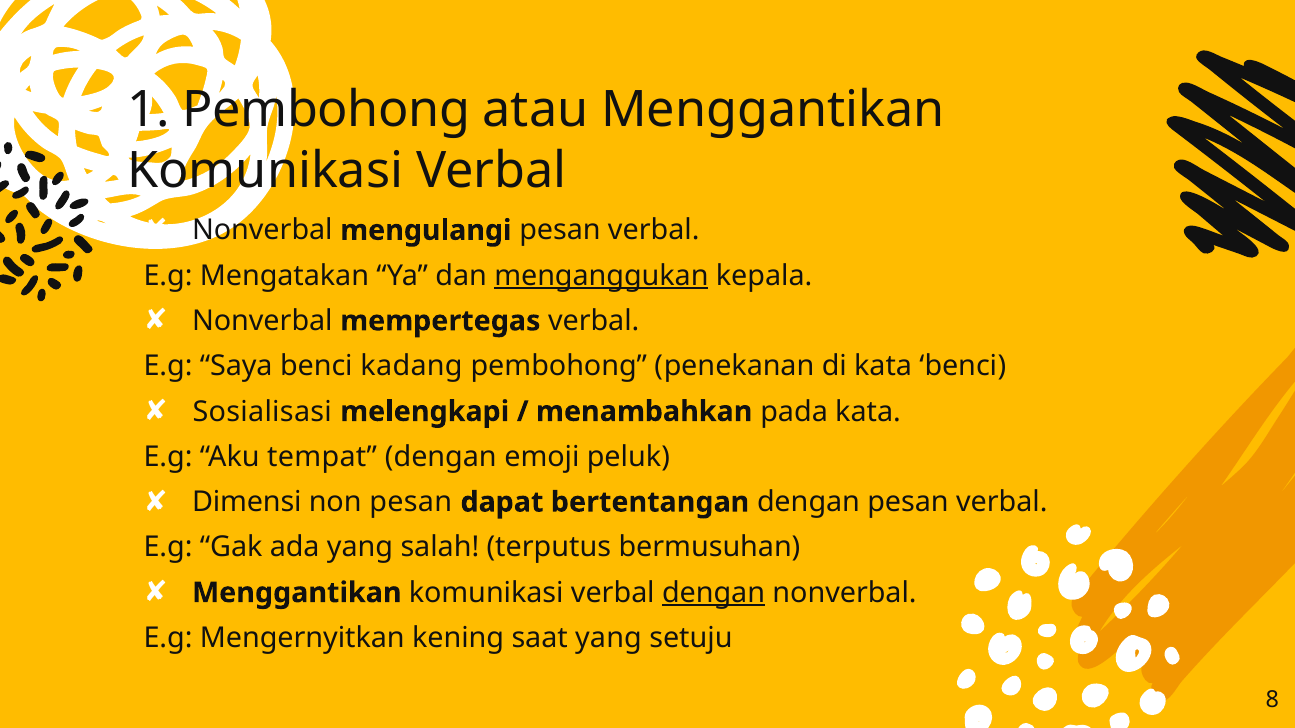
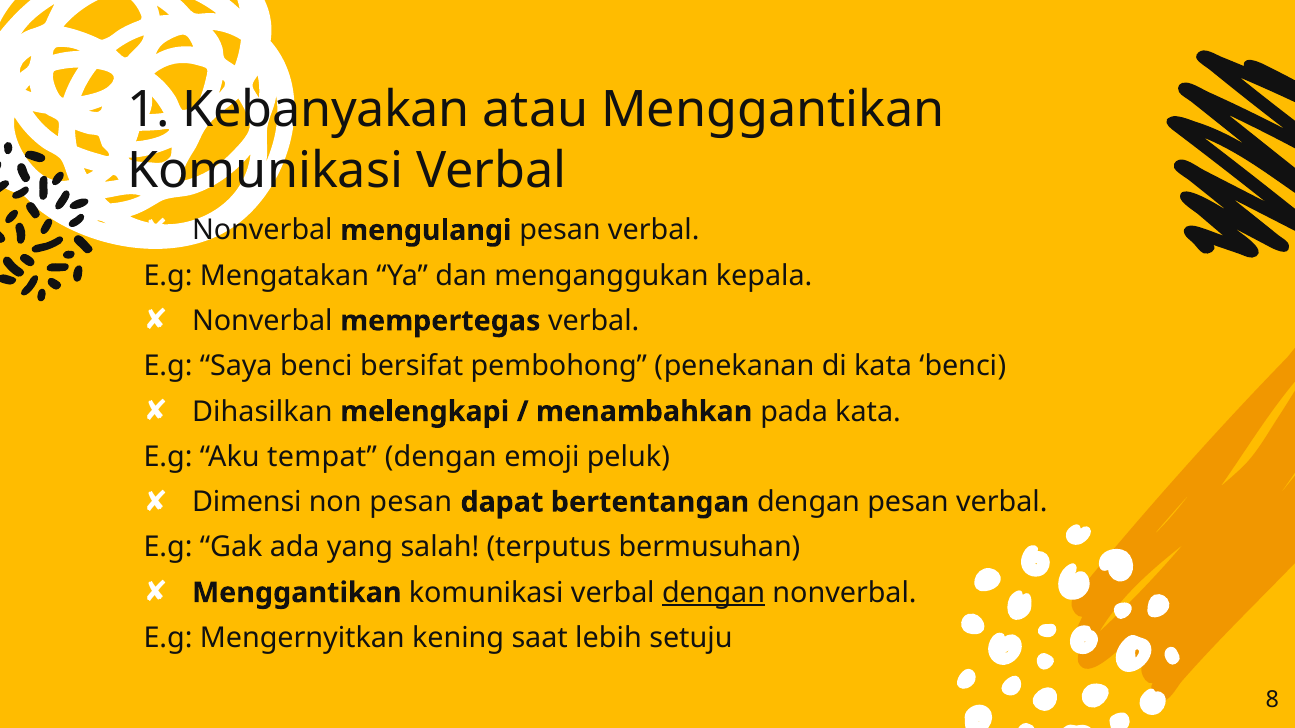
1 Pembohong: Pembohong -> Kebanyakan
menganggukan underline: present -> none
kadang: kadang -> bersifat
Sosialisasi: Sosialisasi -> Dihasilkan
saat yang: yang -> lebih
